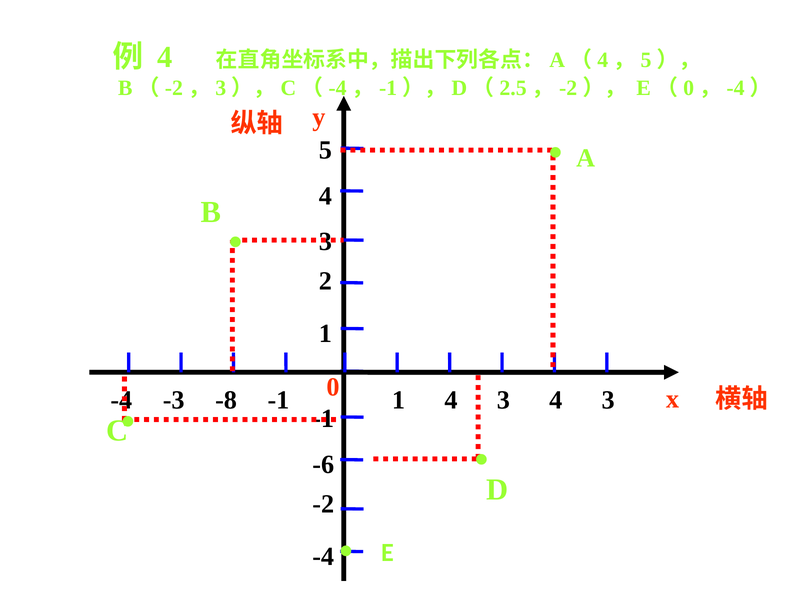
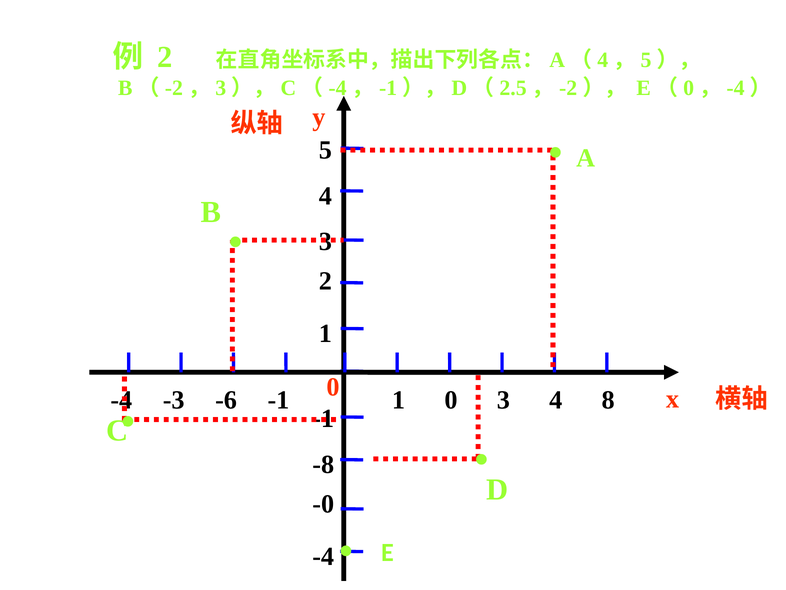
4 at (165, 57): 4 -> 2
-8: -8 -> -6
4 at (451, 400): 4 -> 0
3 4 3: 3 -> 8
-6: -6 -> -8
-2: -2 -> -0
